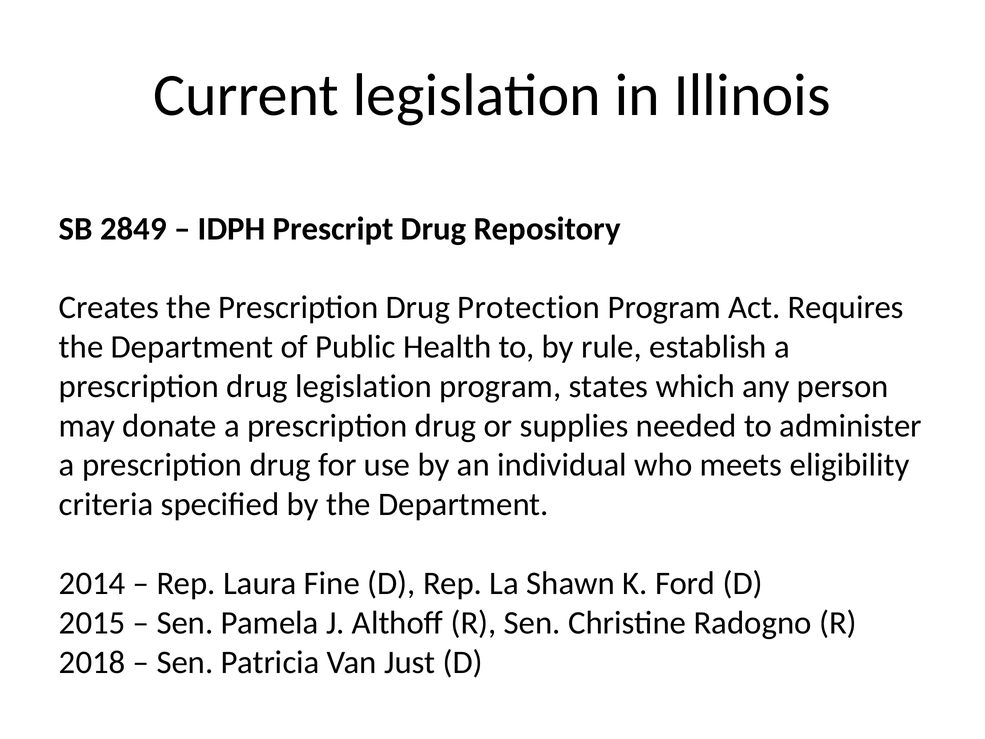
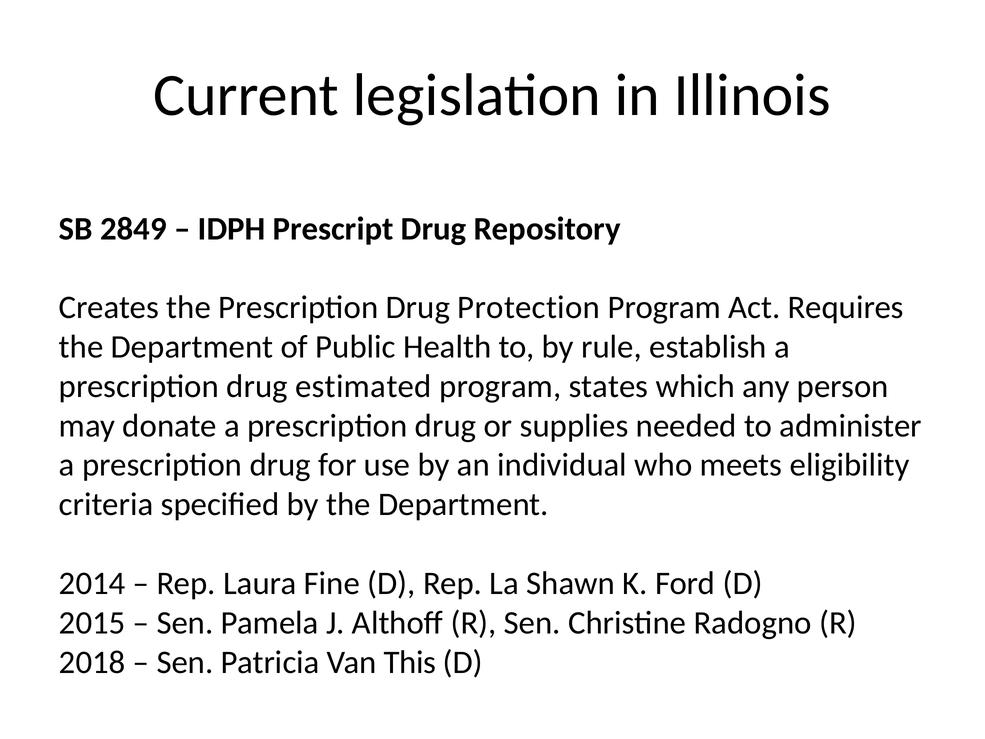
drug legislation: legislation -> estimated
Just: Just -> This
